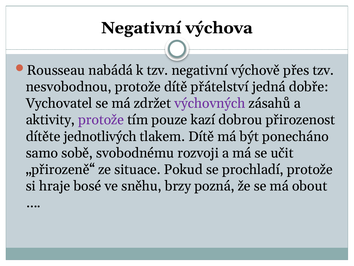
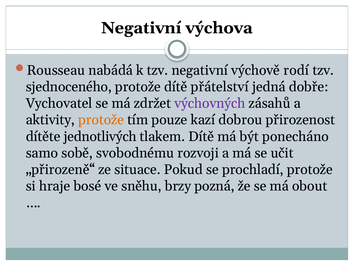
přes: přes -> rodí
nesvobodnou: nesvobodnou -> sjednoceného
protože at (101, 120) colour: purple -> orange
